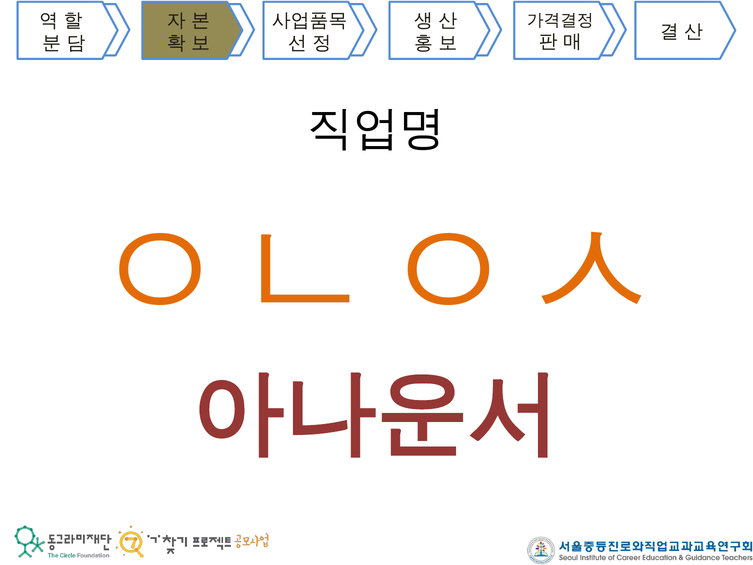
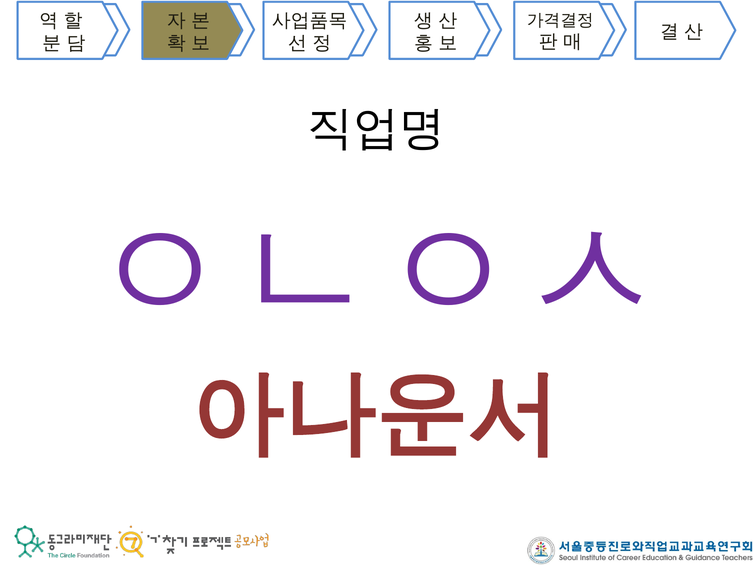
ㅇㄴㅇㅅ colour: orange -> purple
